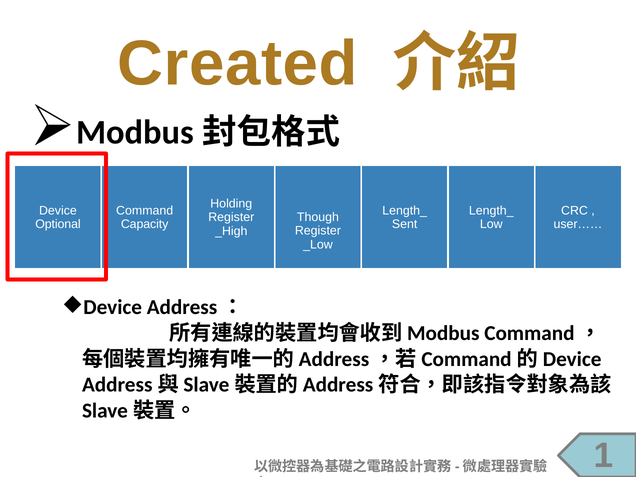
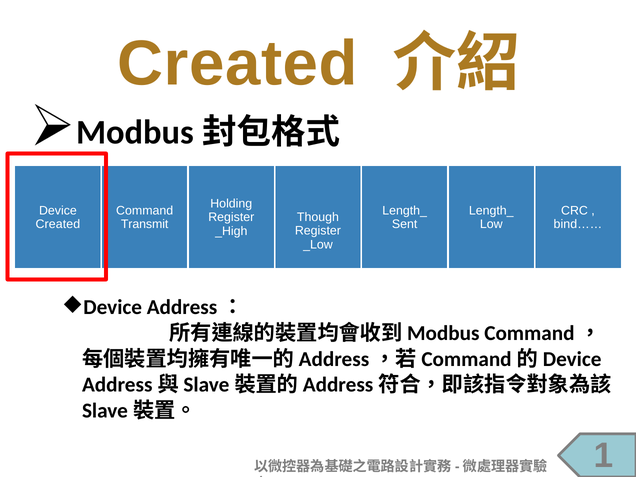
Optional at (58, 224): Optional -> Created
Capacity: Capacity -> Transmit
user……: user…… -> bind……
